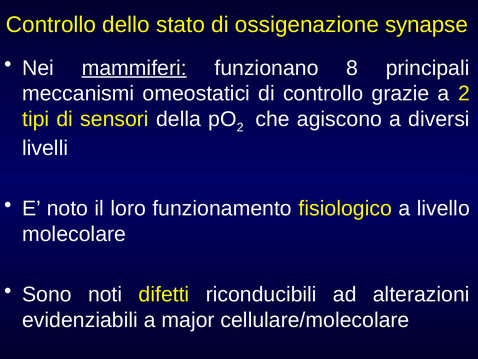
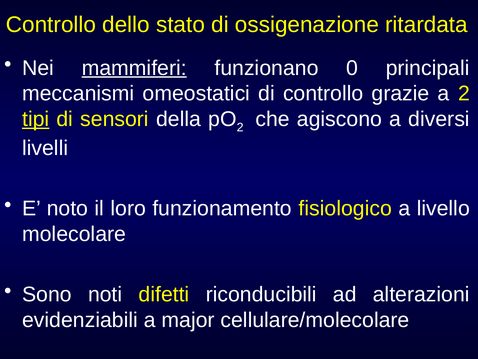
synapse: synapse -> ritardata
8: 8 -> 0
tipi underline: none -> present
